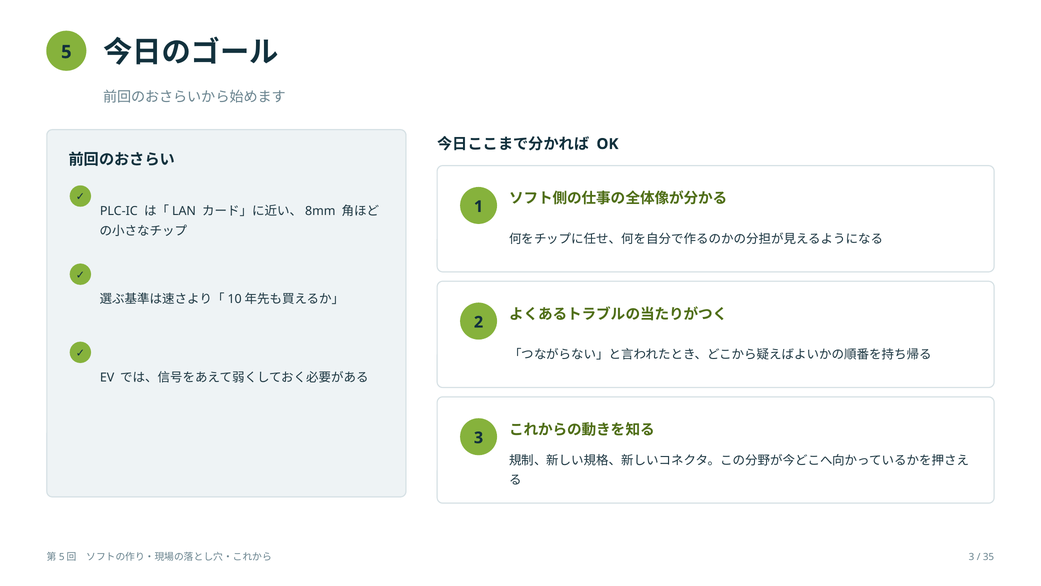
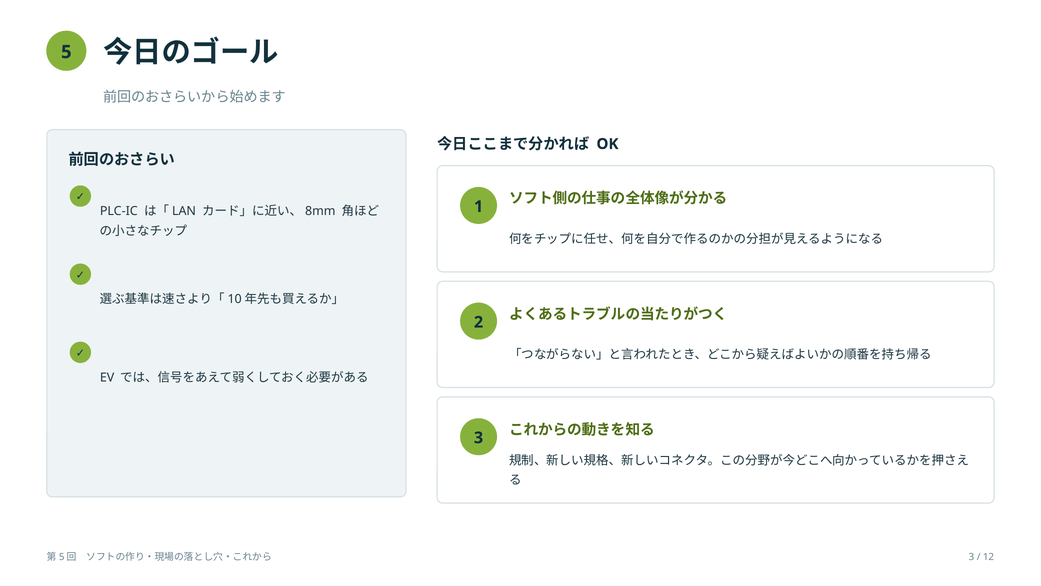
35: 35 -> 12
